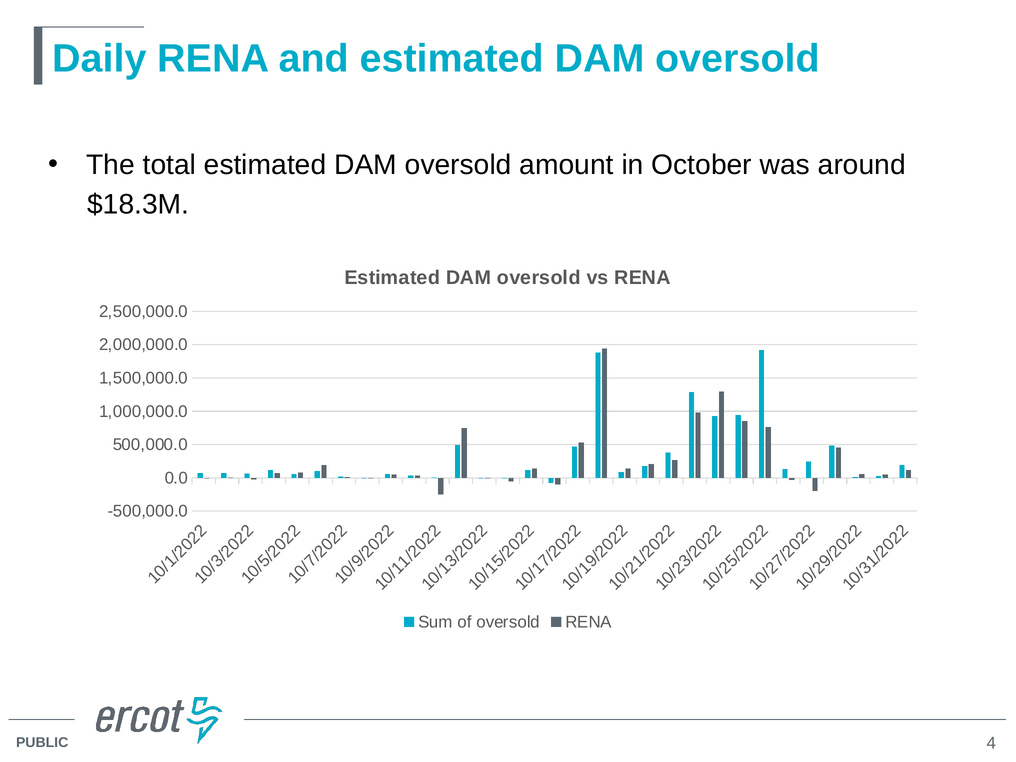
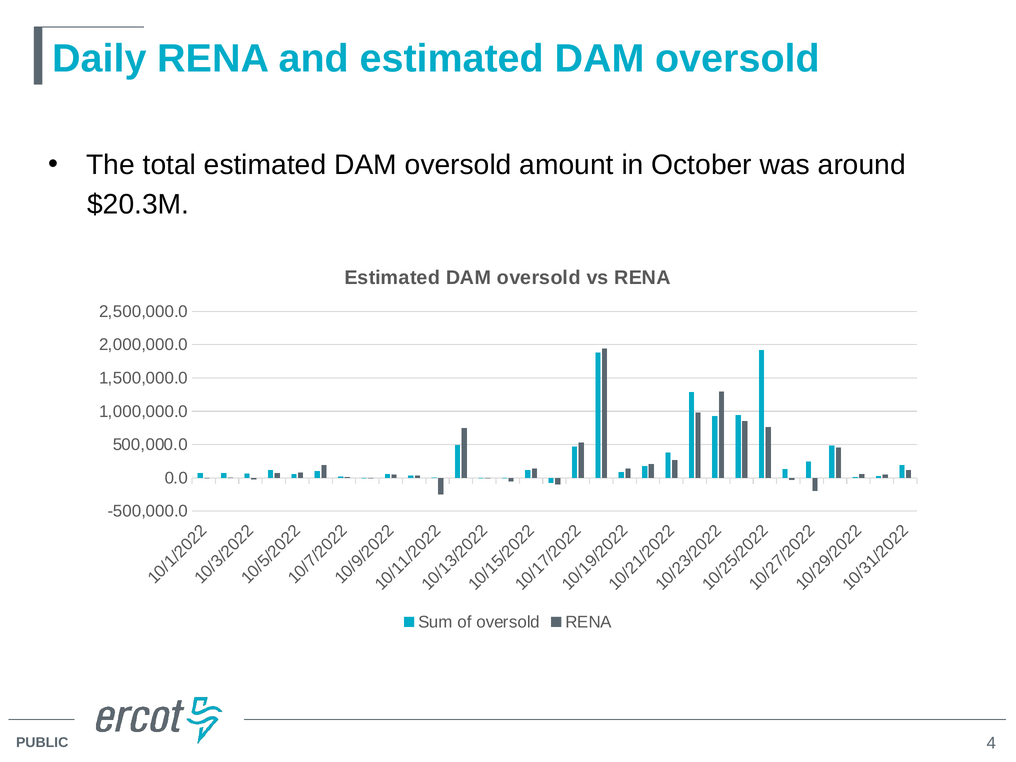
$18.3M: $18.3M -> $20.3M
